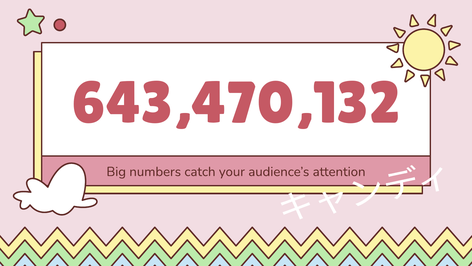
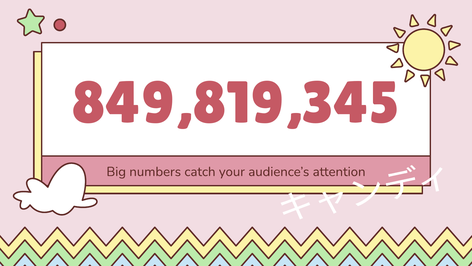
643,470,132: 643,470,132 -> 849,819,345
